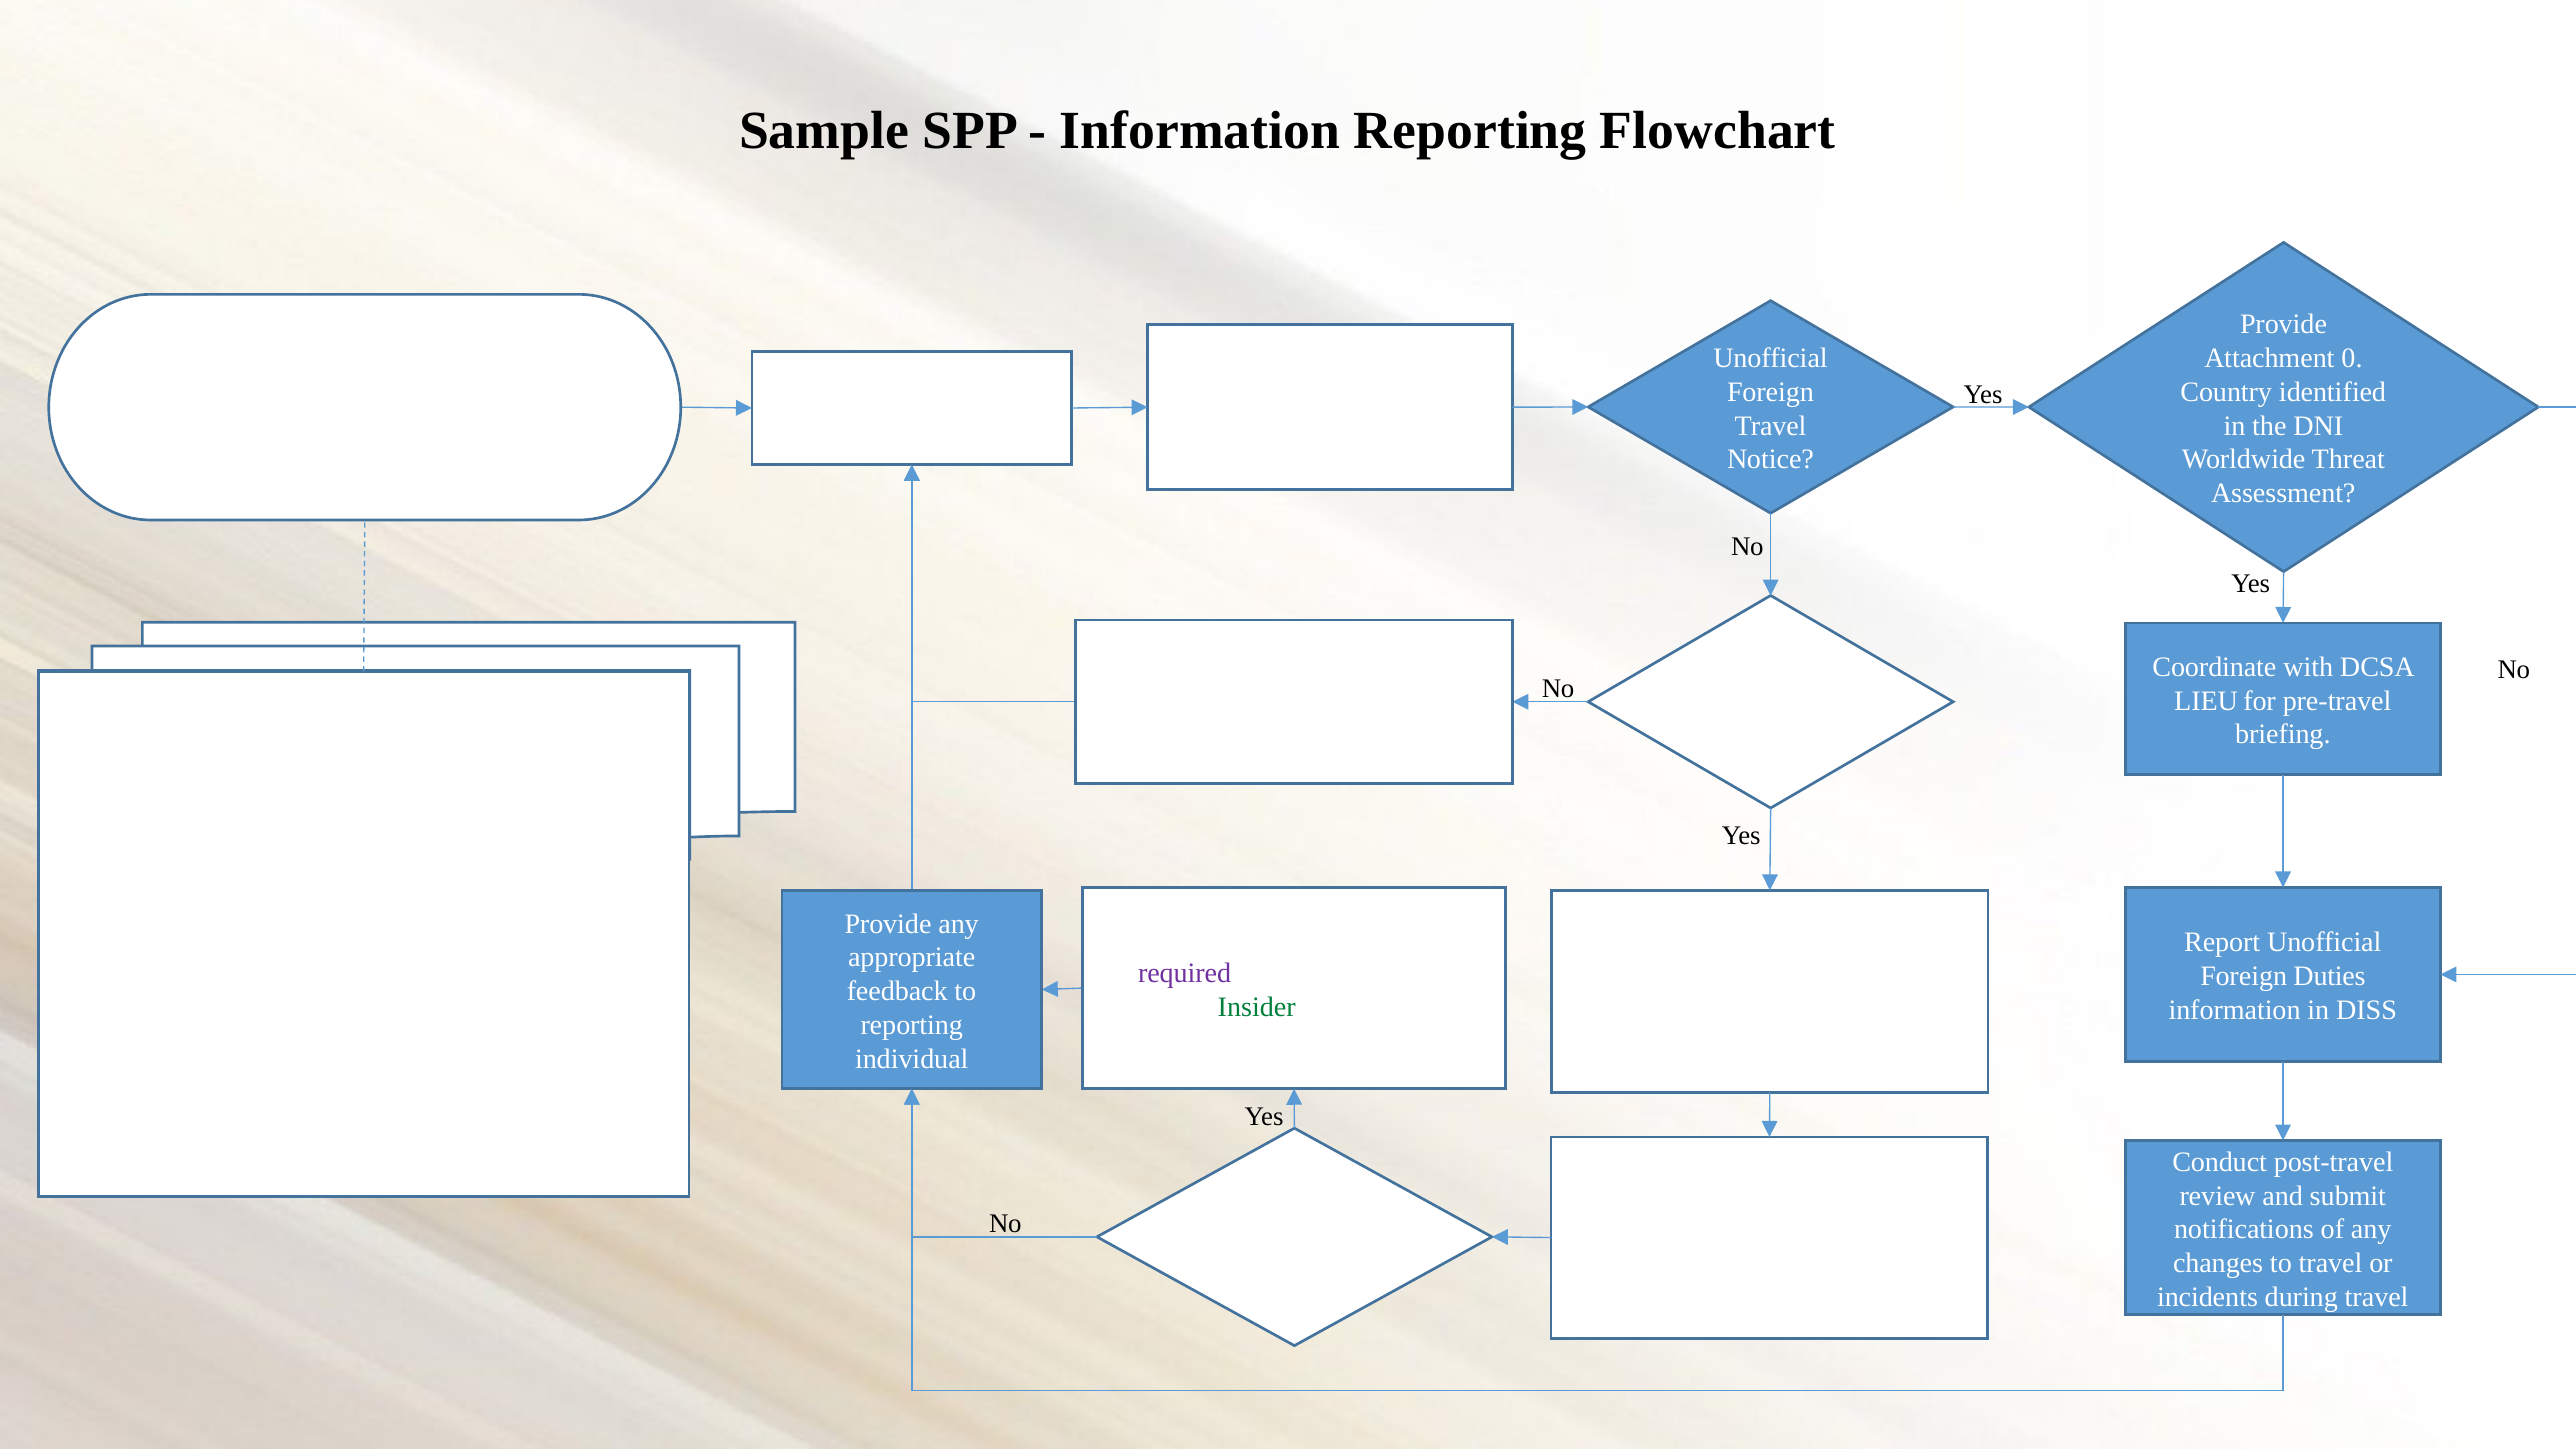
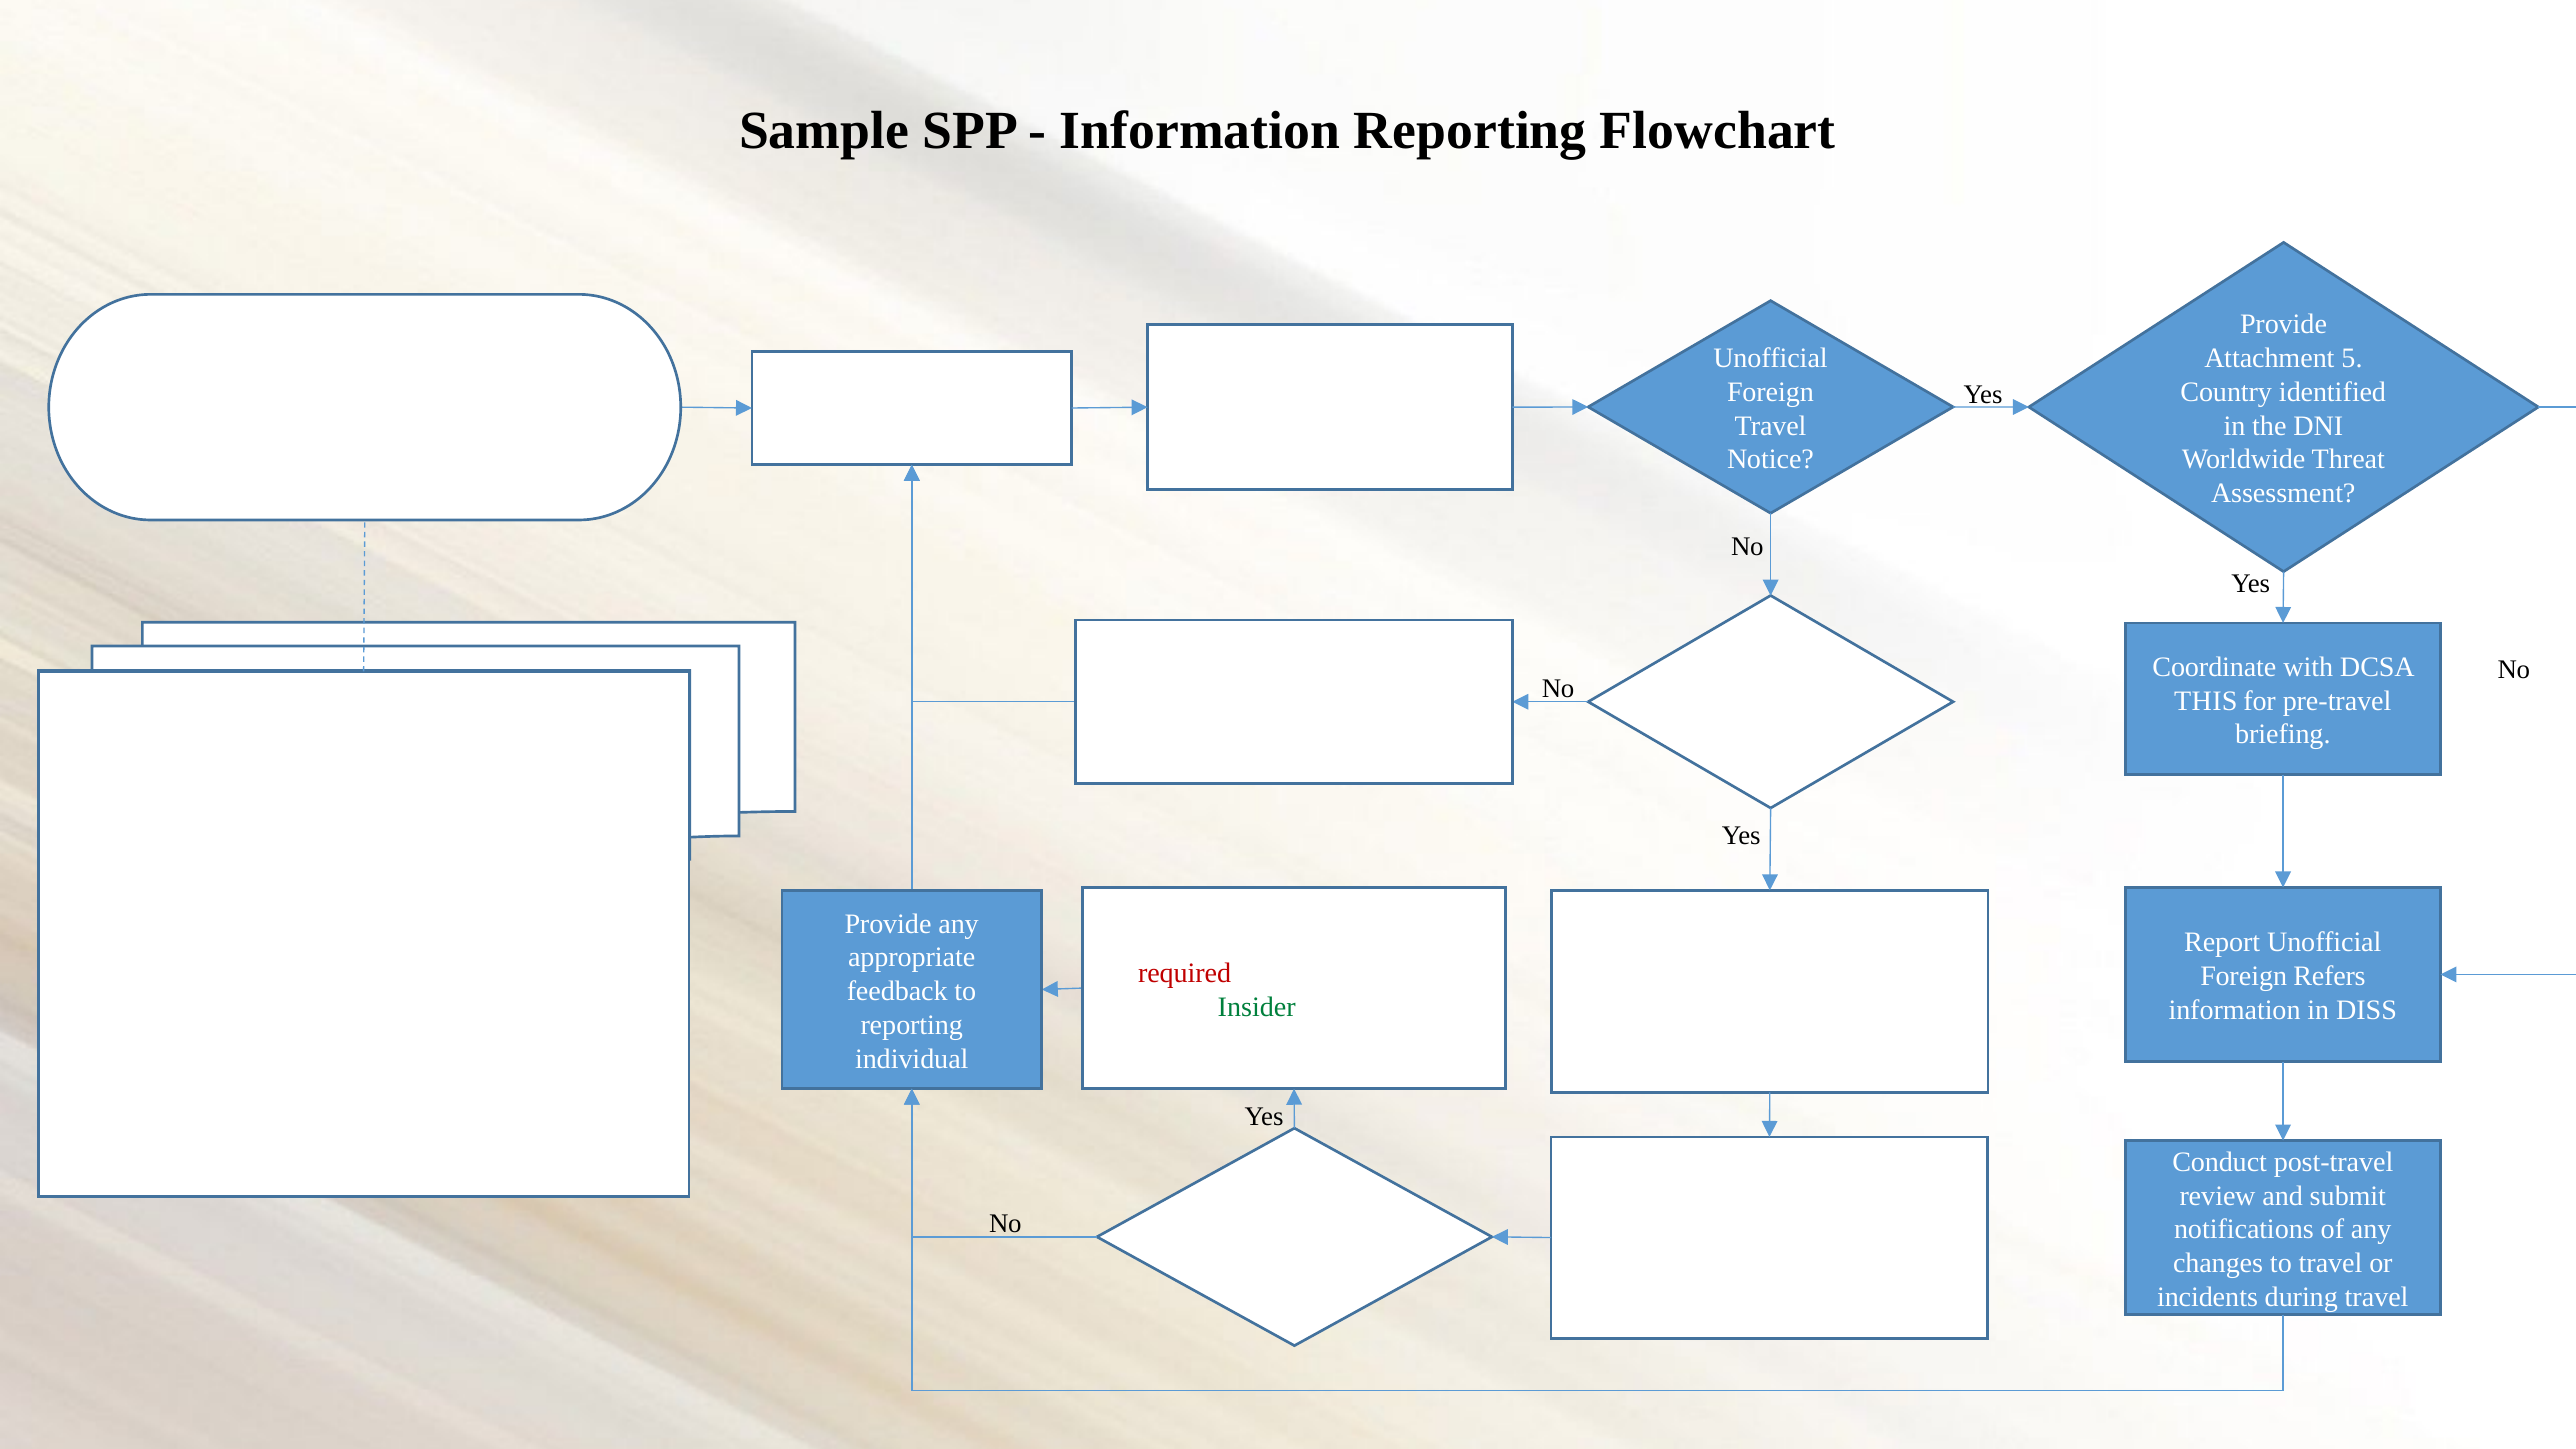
0: 0 -> 5
LIEU: LIEU -> THIS
required at (1185, 973) colour: purple -> red
Duties: Duties -> Refers
